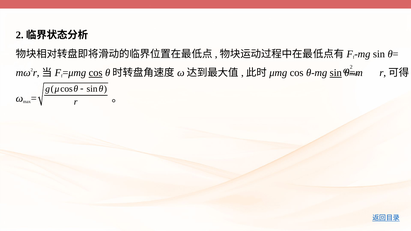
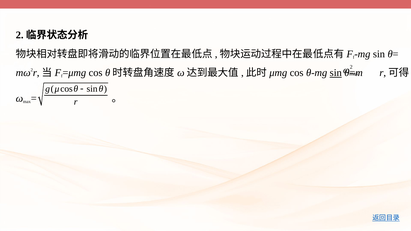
cos at (96, 73) underline: present -> none
